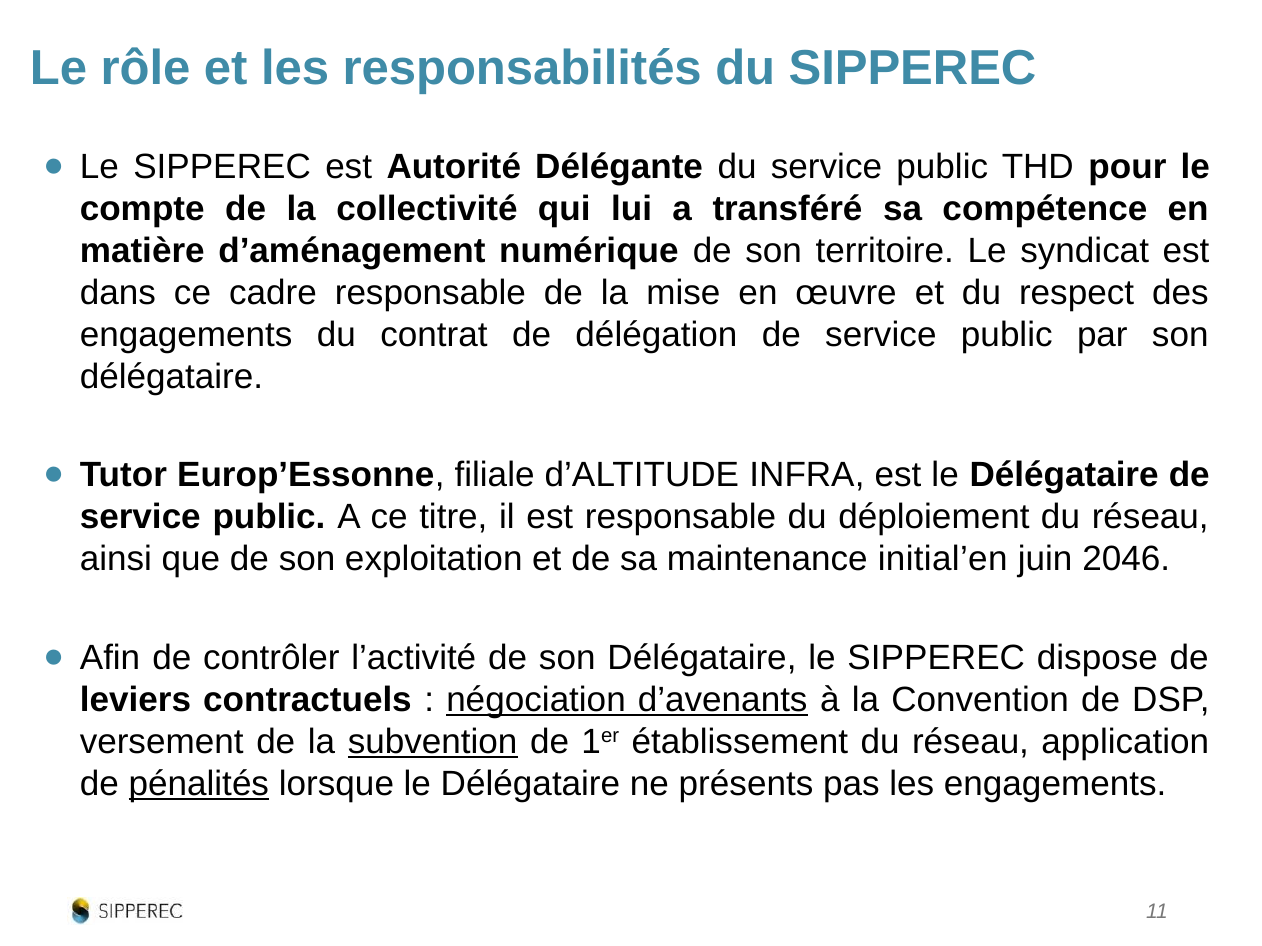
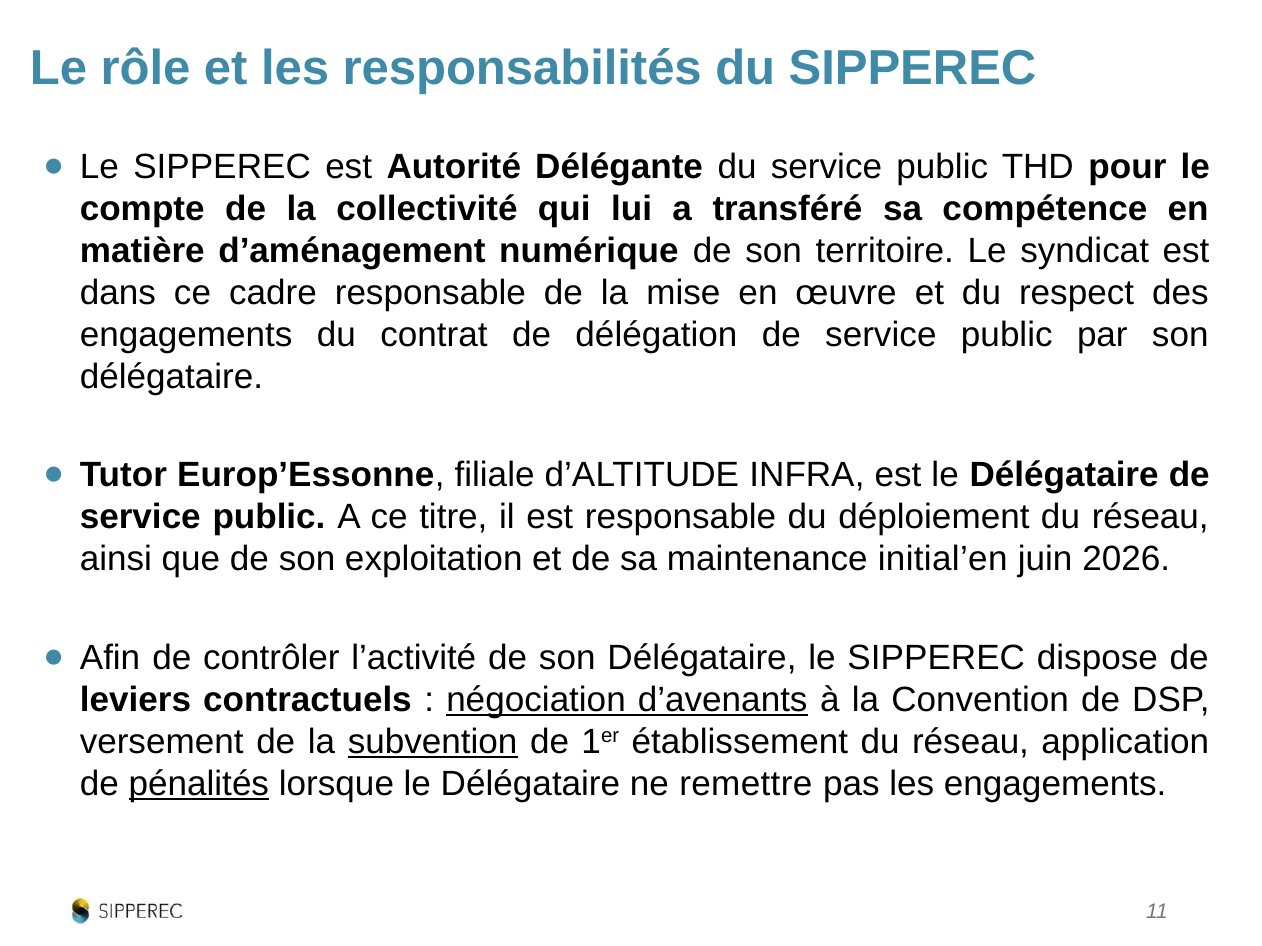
2046: 2046 -> 2026
présents: présents -> remettre
